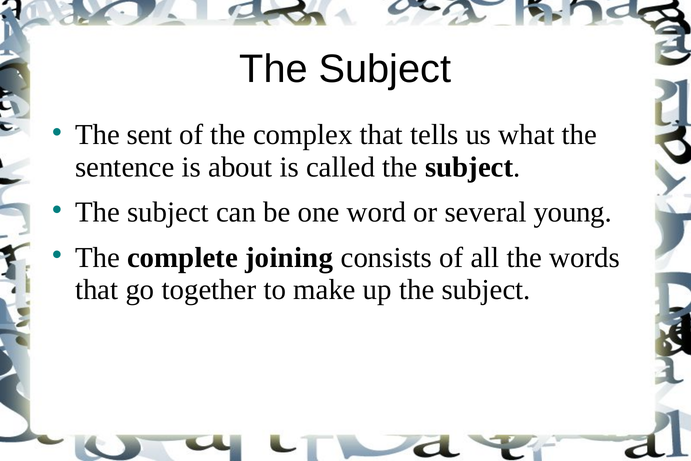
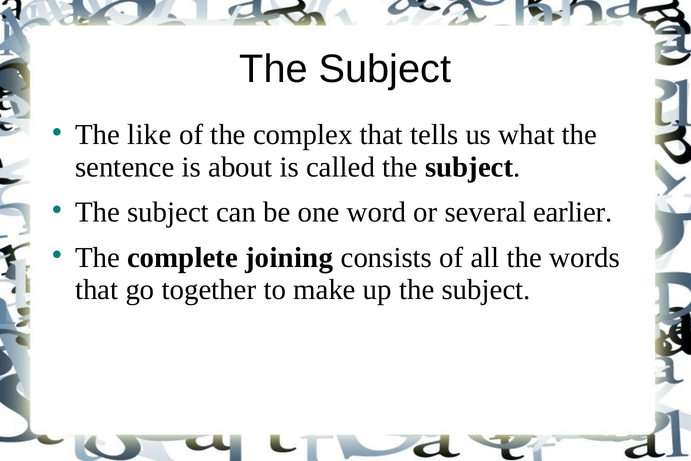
sent: sent -> like
young: young -> earlier
